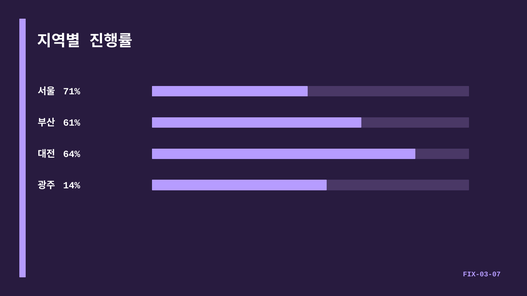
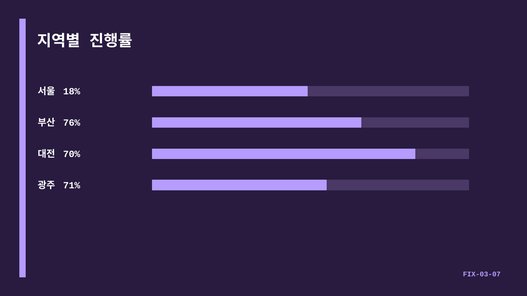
71%: 71% -> 18%
61%: 61% -> 76%
64%: 64% -> 70%
14%: 14% -> 71%
